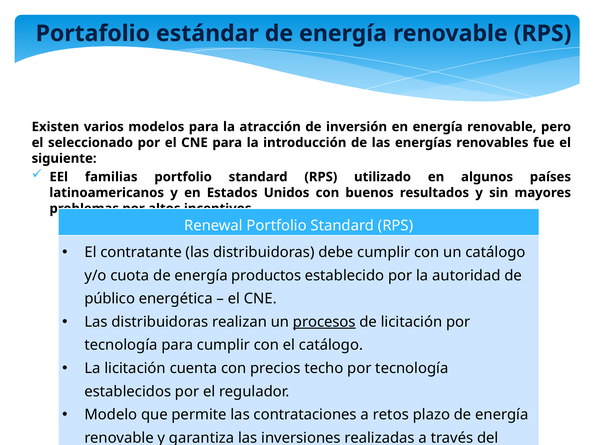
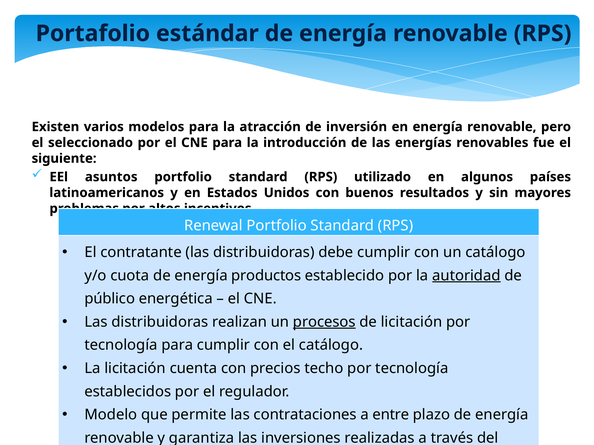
familias: familias -> asuntos
autoridad underline: none -> present
retos: retos -> entre
